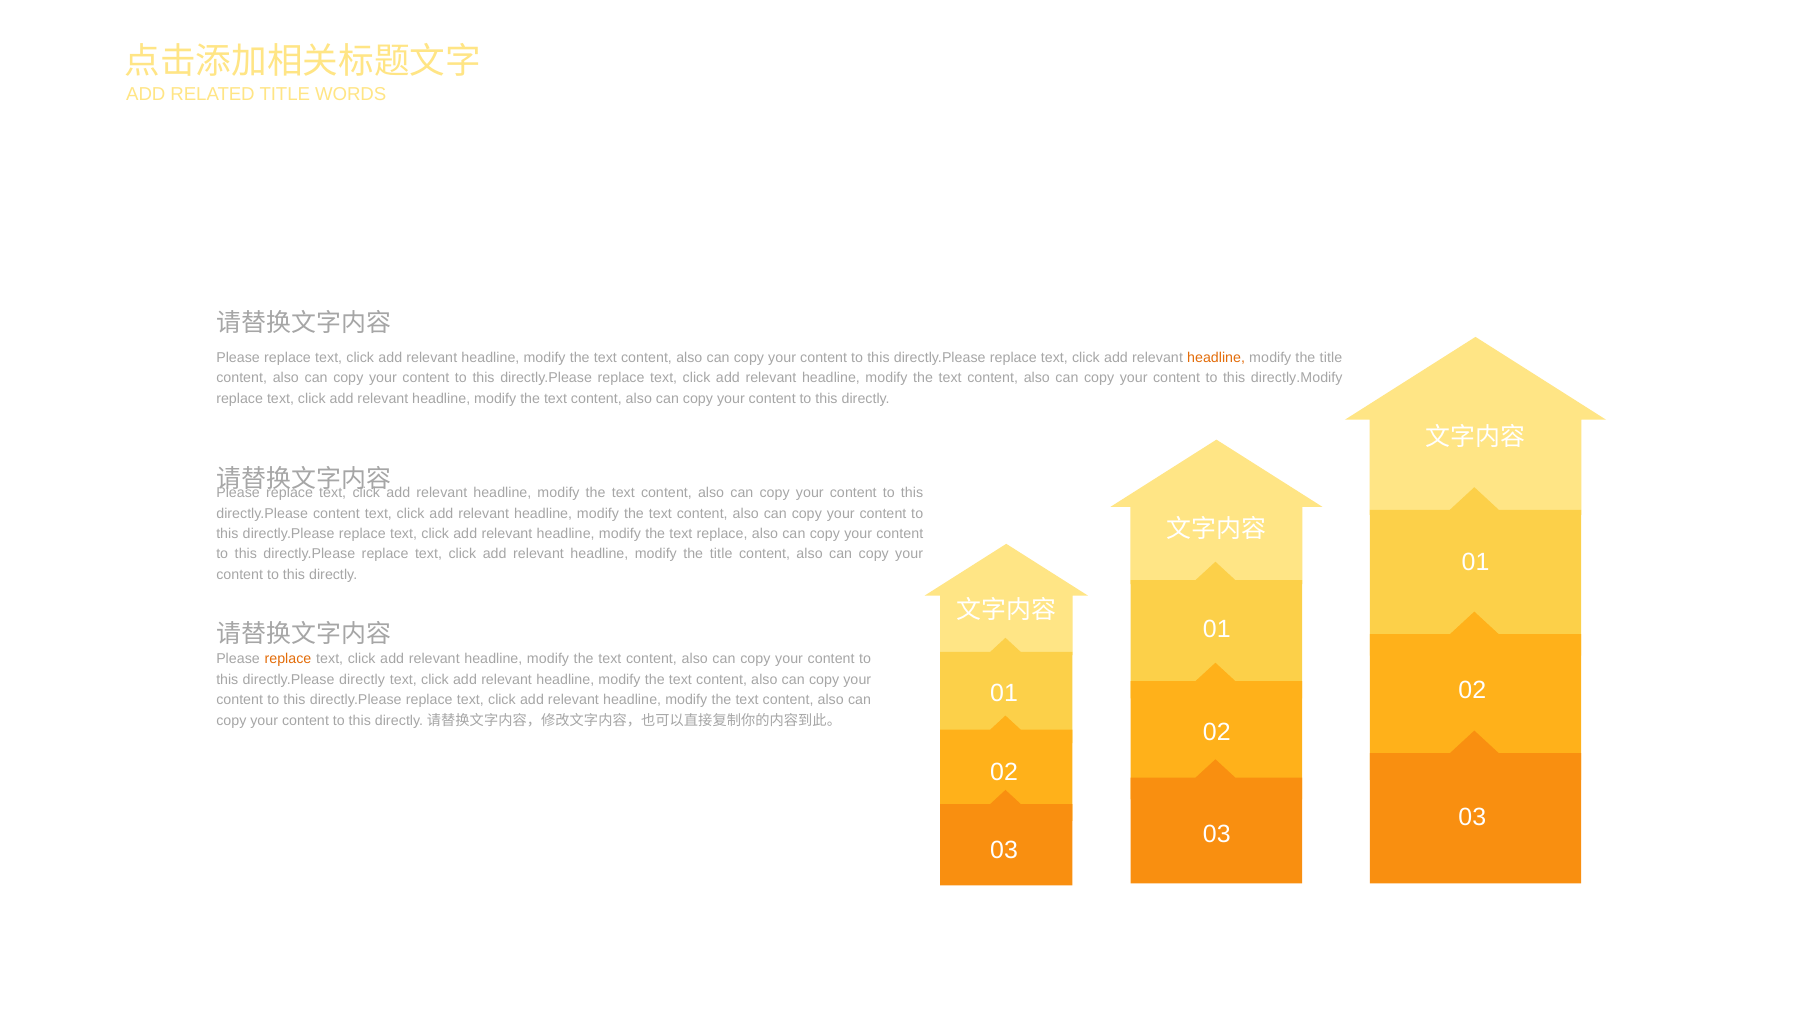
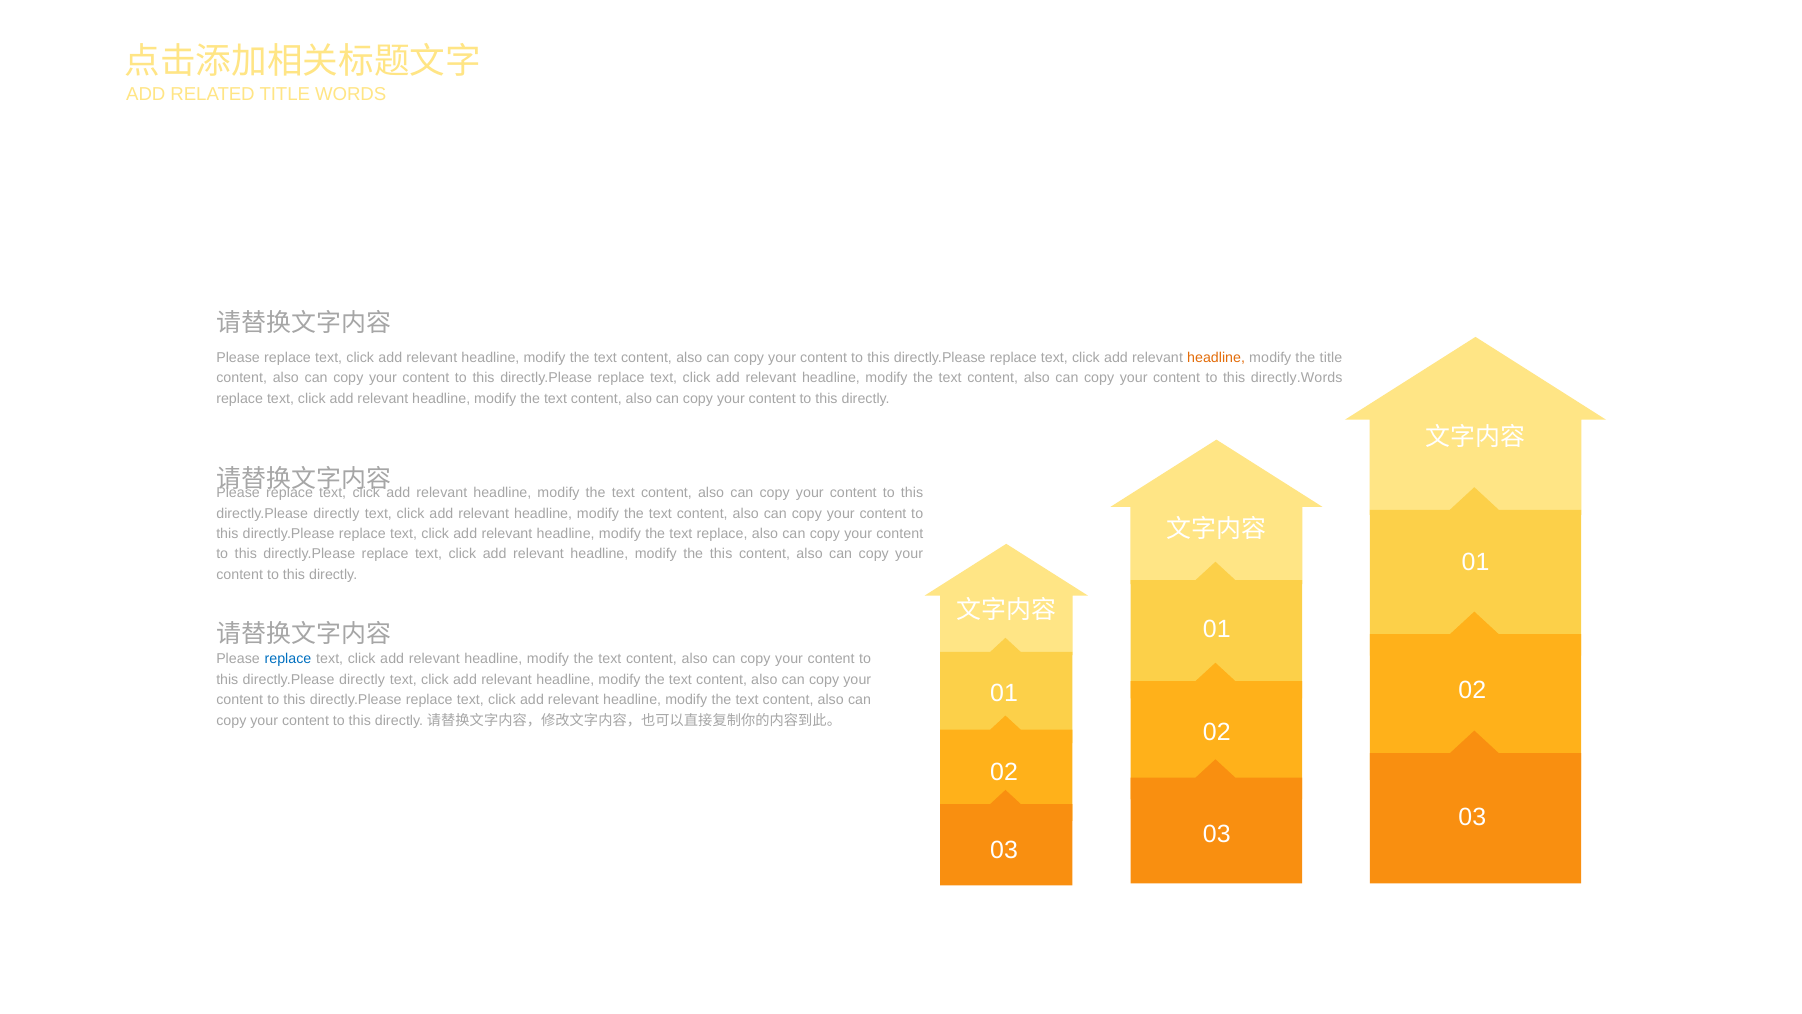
directly.Modify: directly.Modify -> directly.Words
content at (336, 513): content -> directly
title at (721, 554): title -> this
replace at (288, 659) colour: orange -> blue
